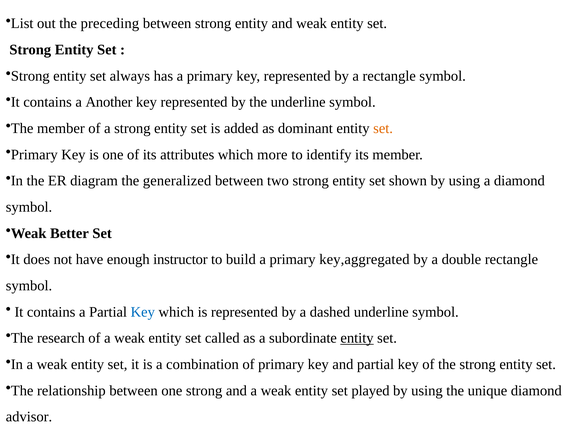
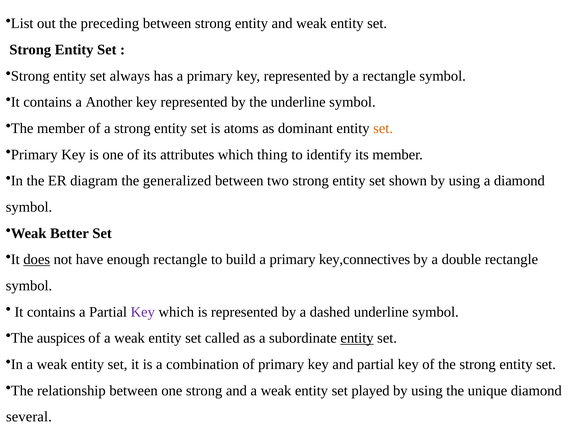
added: added -> atoms
more: more -> thing
does underline: none -> present
enough instructor: instructor -> rectangle
key,aggregated: key,aggregated -> key,connectives
Key at (143, 312) colour: blue -> purple
research: research -> auspices
advisor: advisor -> several
